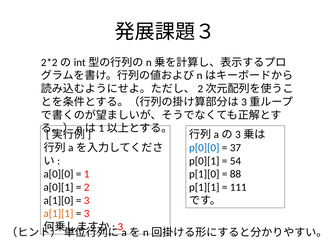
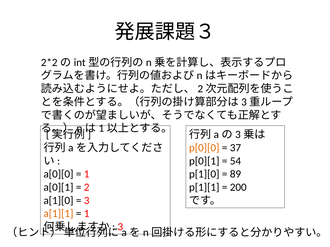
p[0][0 colour: blue -> orange
88: 88 -> 89
111: 111 -> 200
3 at (87, 214): 3 -> 1
